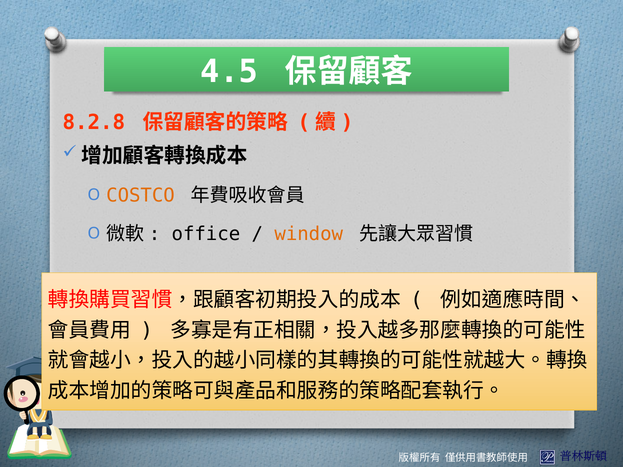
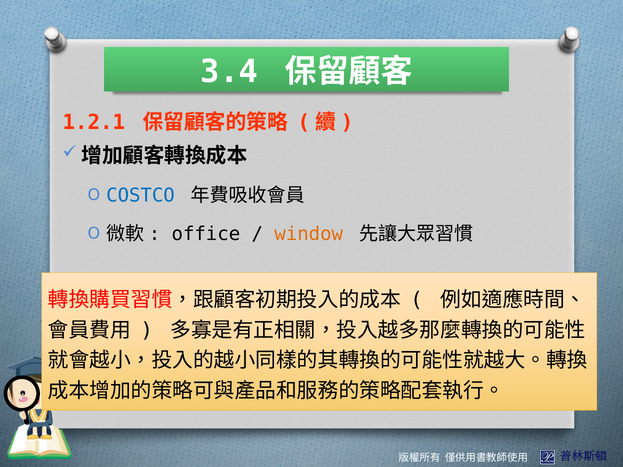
4.5: 4.5 -> 3.4
8.2.8: 8.2.8 -> 1.2.1
COSTCO colour: orange -> blue
